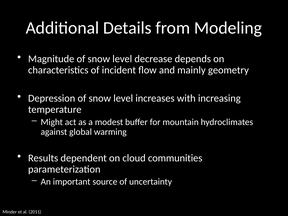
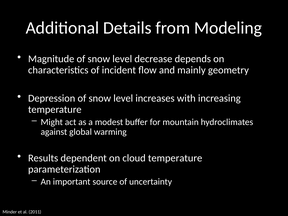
cloud communities: communities -> temperature
